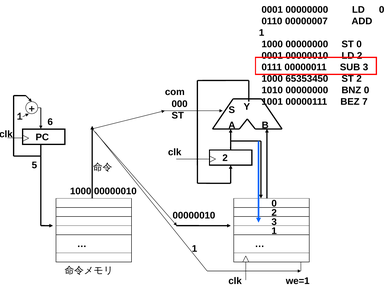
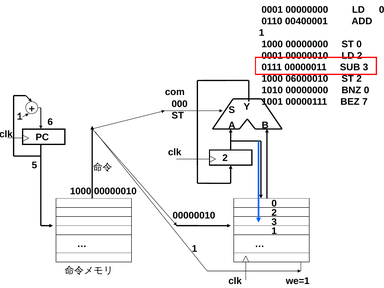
00000007: 00000007 -> 00400001
65353450: 65353450 -> 06000010
